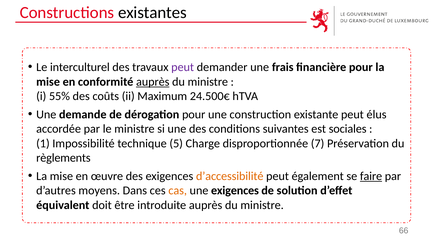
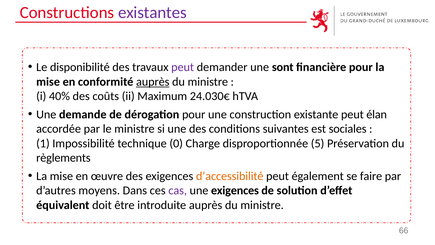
existantes colour: black -> purple
interculturel: interculturel -> disponibilité
frais: frais -> sont
55%: 55% -> 40%
24.500€: 24.500€ -> 24.030€
élus: élus -> élan
5: 5 -> 0
7: 7 -> 5
faire underline: present -> none
cas colour: orange -> purple
